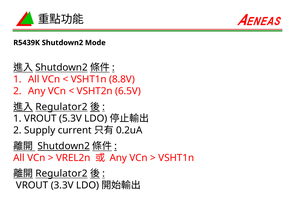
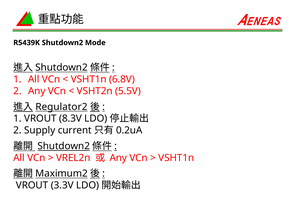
8.8V: 8.8V -> 6.8V
6.5V: 6.5V -> 5.5V
5.3V: 5.3V -> 8.3V
Regulator2 at (61, 174): Regulator2 -> Maximum2
